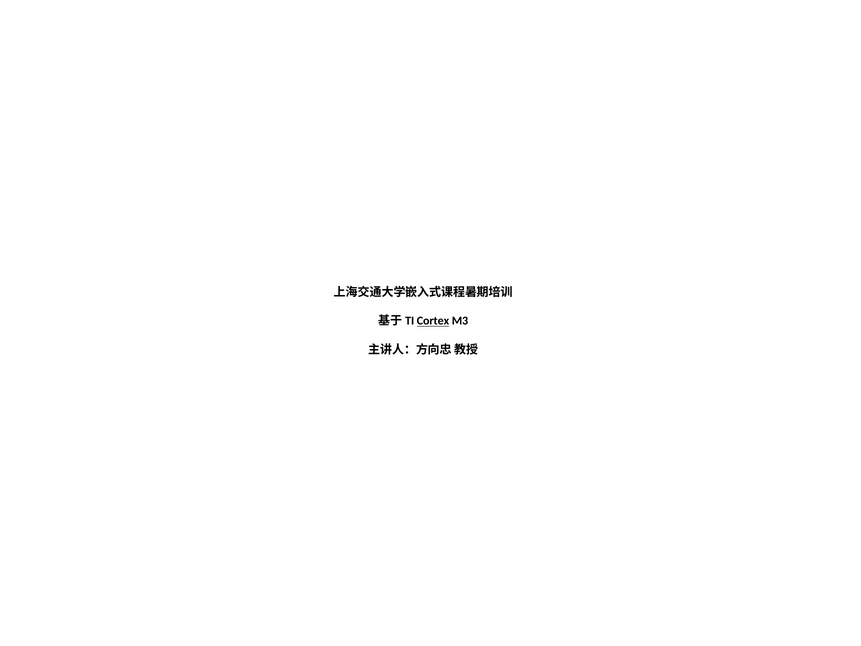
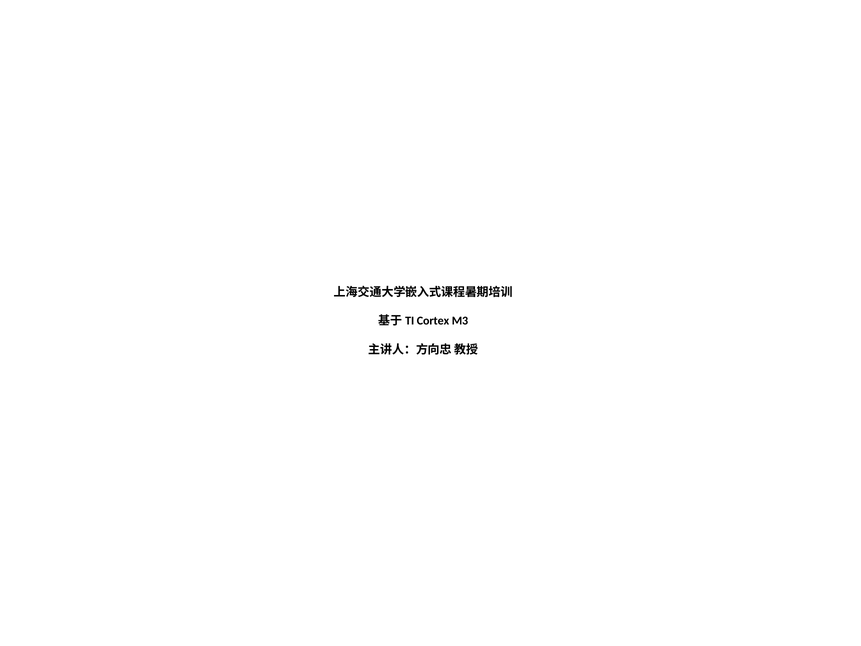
Cortex underline: present -> none
